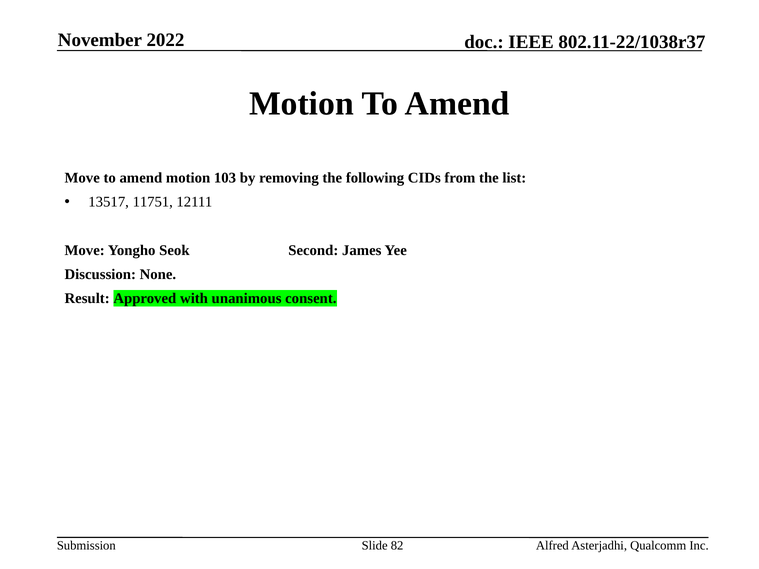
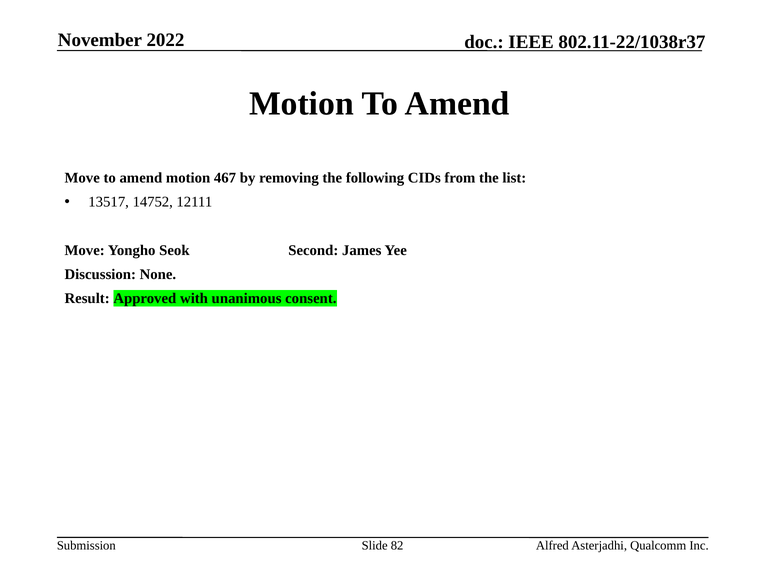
103: 103 -> 467
11751: 11751 -> 14752
